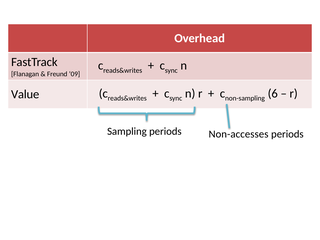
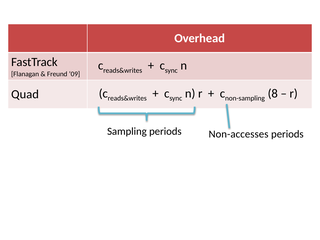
Value: Value -> Quad
6: 6 -> 8
